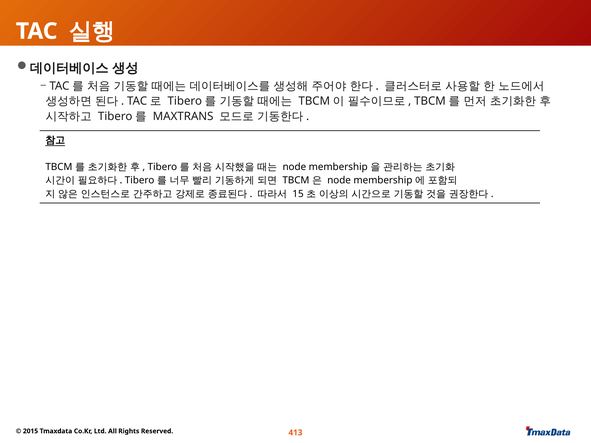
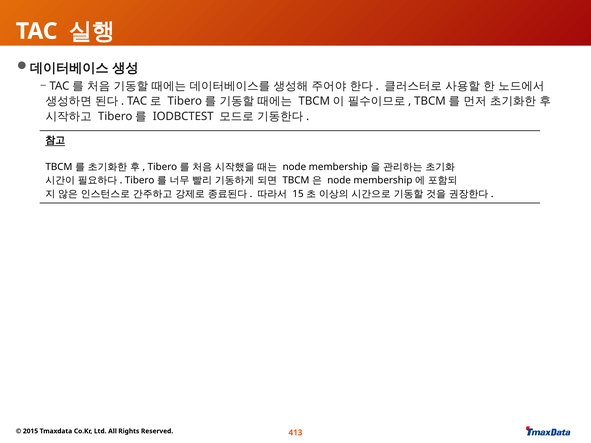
MAXTRANS: MAXTRANS -> IODBCTEST
